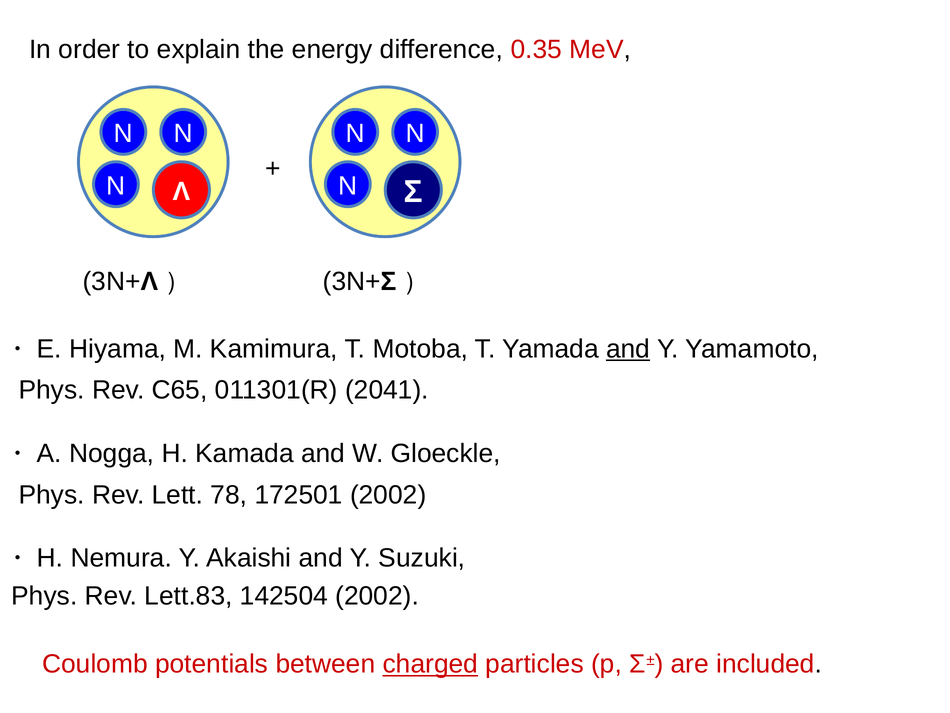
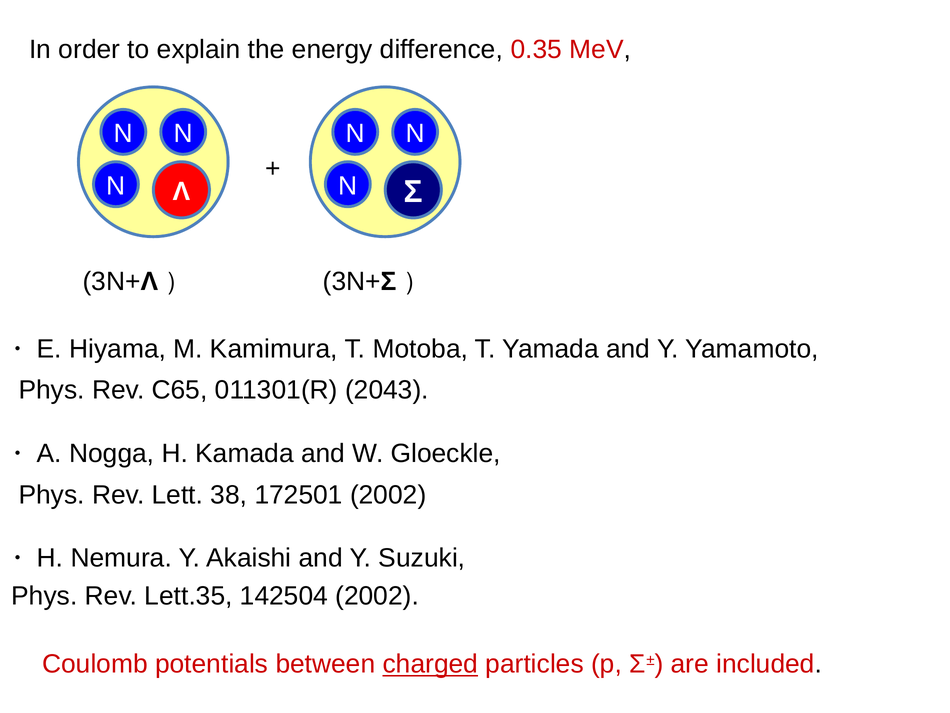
and at (628, 349) underline: present -> none
2041: 2041 -> 2043
78: 78 -> 38
Lett.83: Lett.83 -> Lett.35
